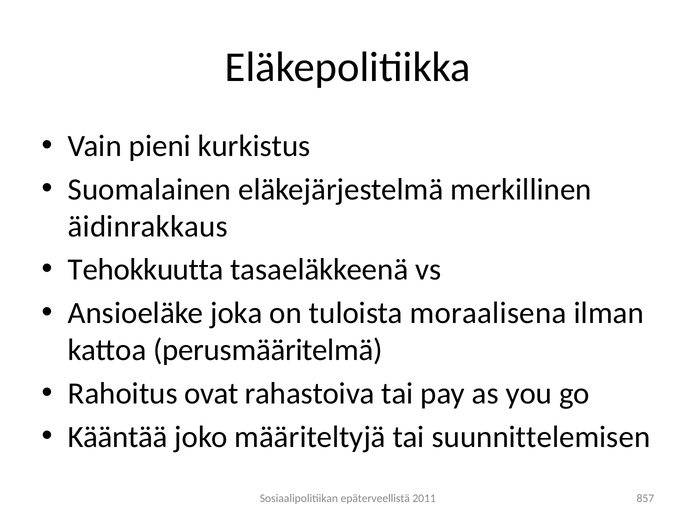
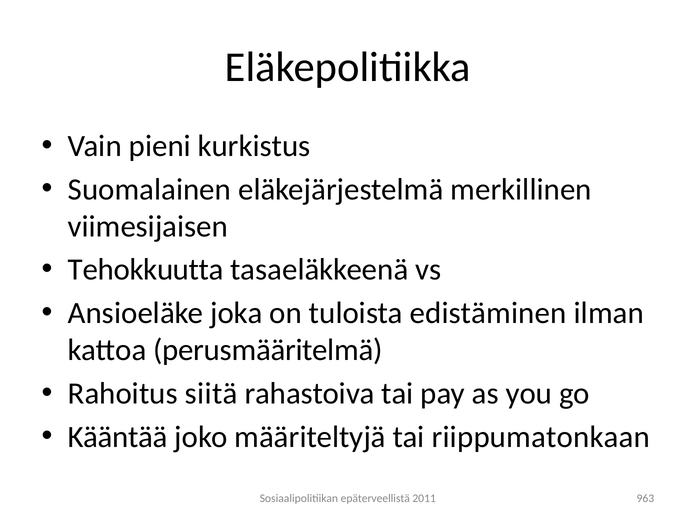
äidinrakkaus: äidinrakkaus -> viimesijaisen
moraalisena: moraalisena -> edistäminen
ovat: ovat -> siitä
suunnittelemisen: suunnittelemisen -> riippumatonkaan
857: 857 -> 963
